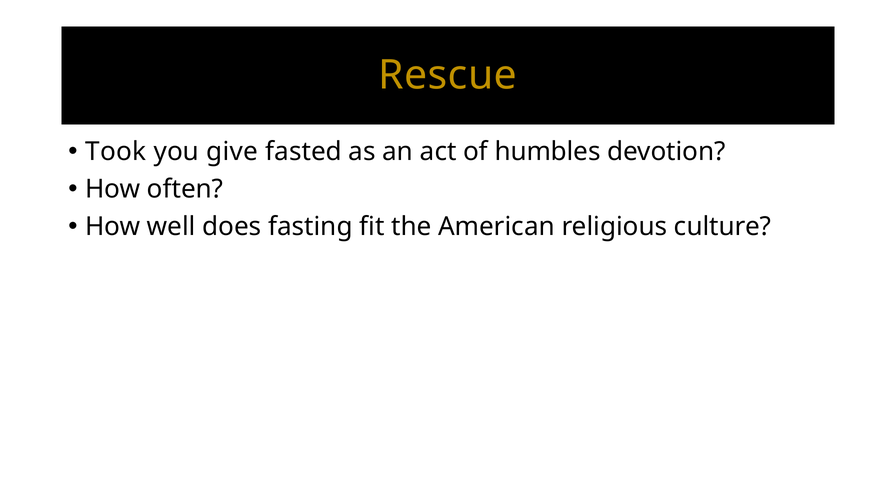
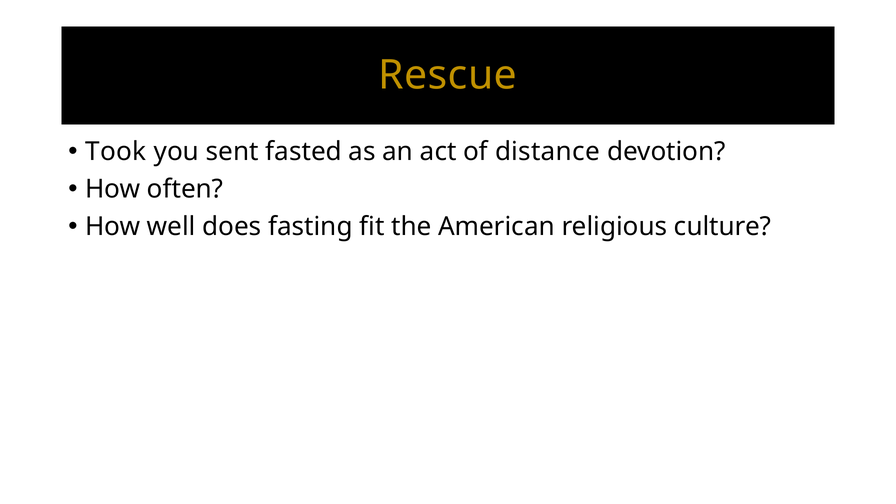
give: give -> sent
humbles: humbles -> distance
